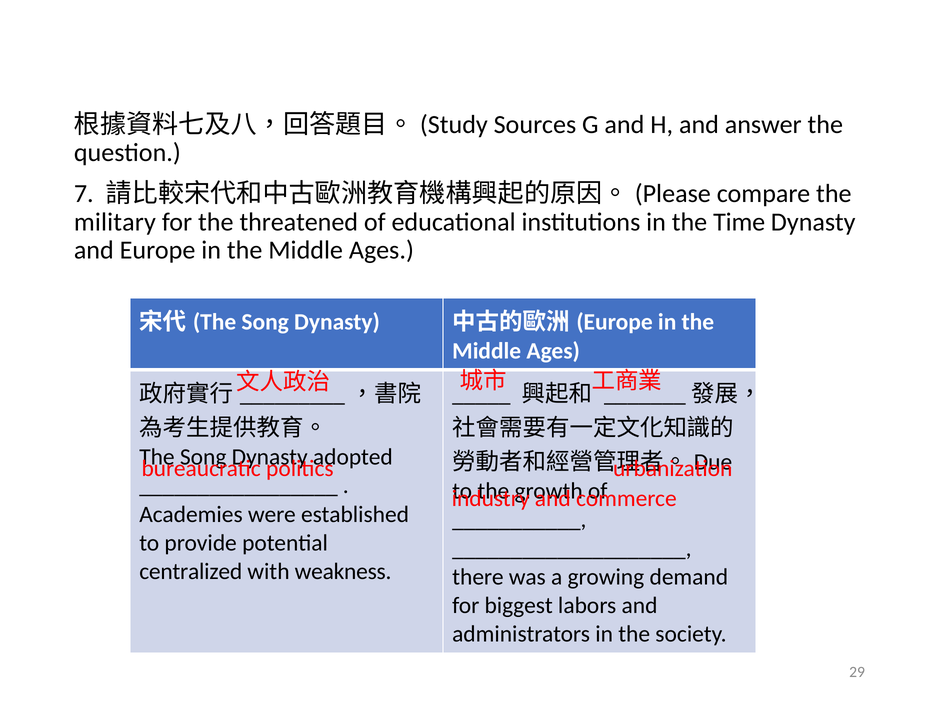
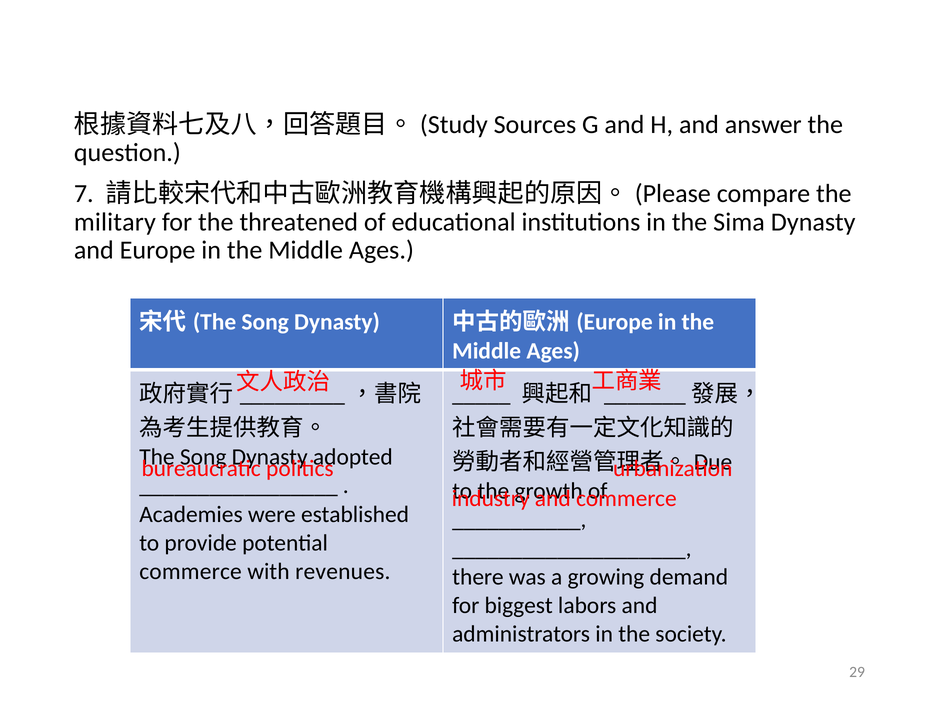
Time: Time -> Sima
centralized at (191, 572): centralized -> commerce
weakness: weakness -> revenues
